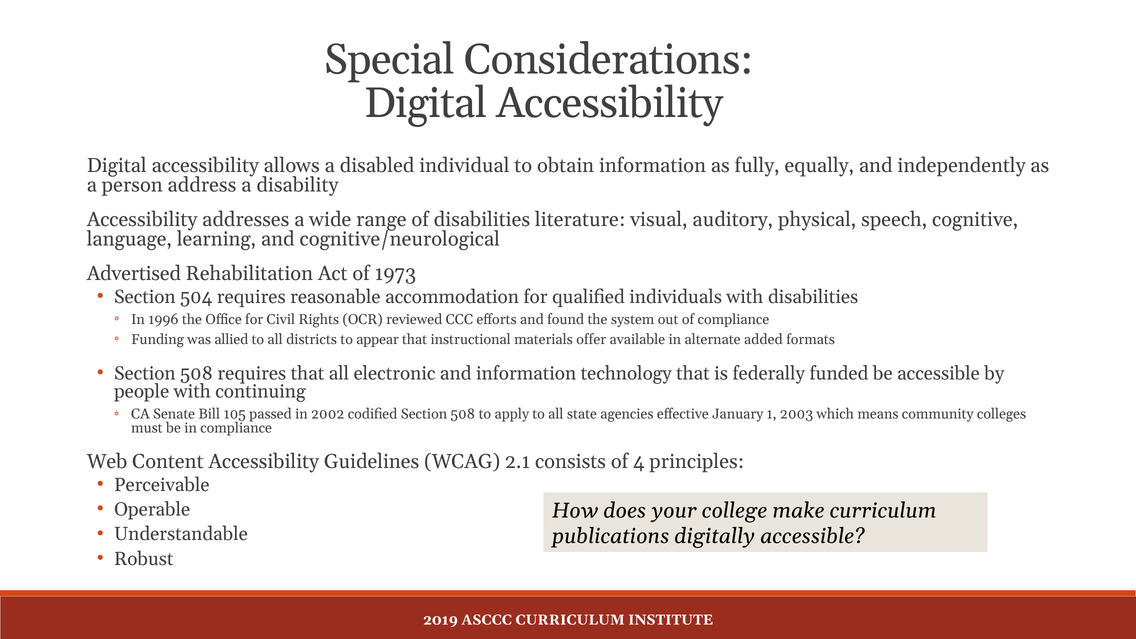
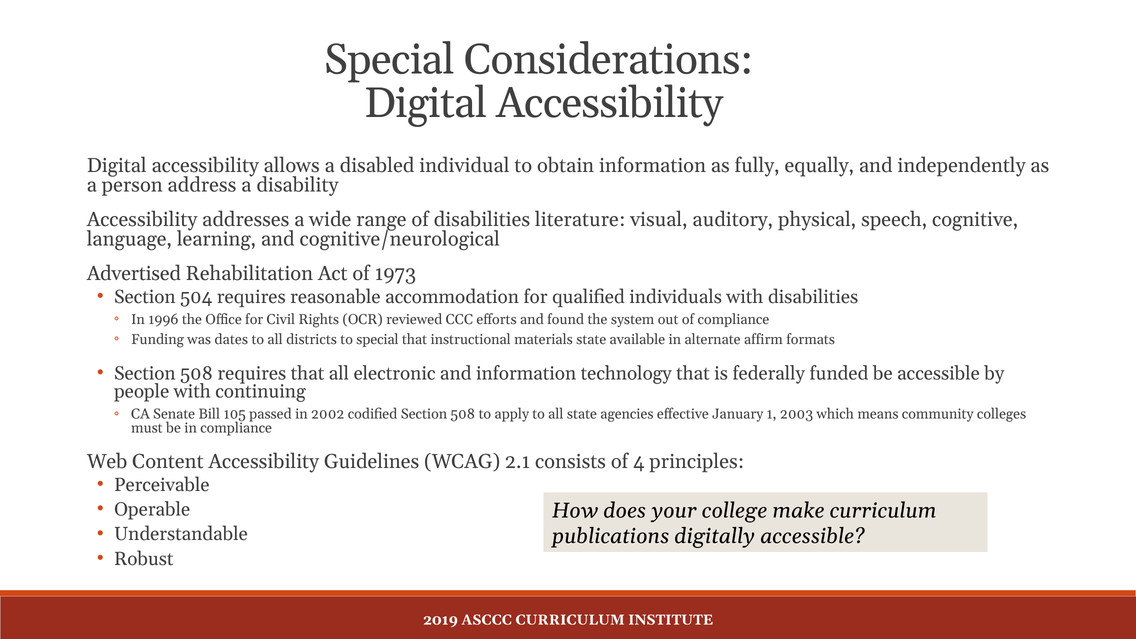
allied: allied -> dates
to appear: appear -> special
materials offer: offer -> state
added: added -> affirm
